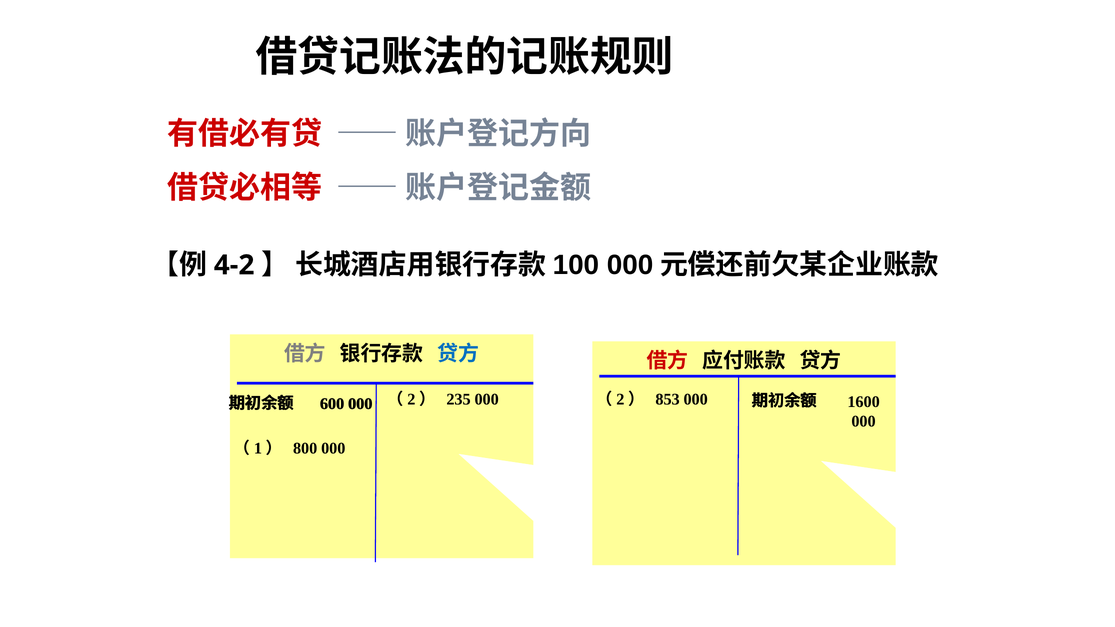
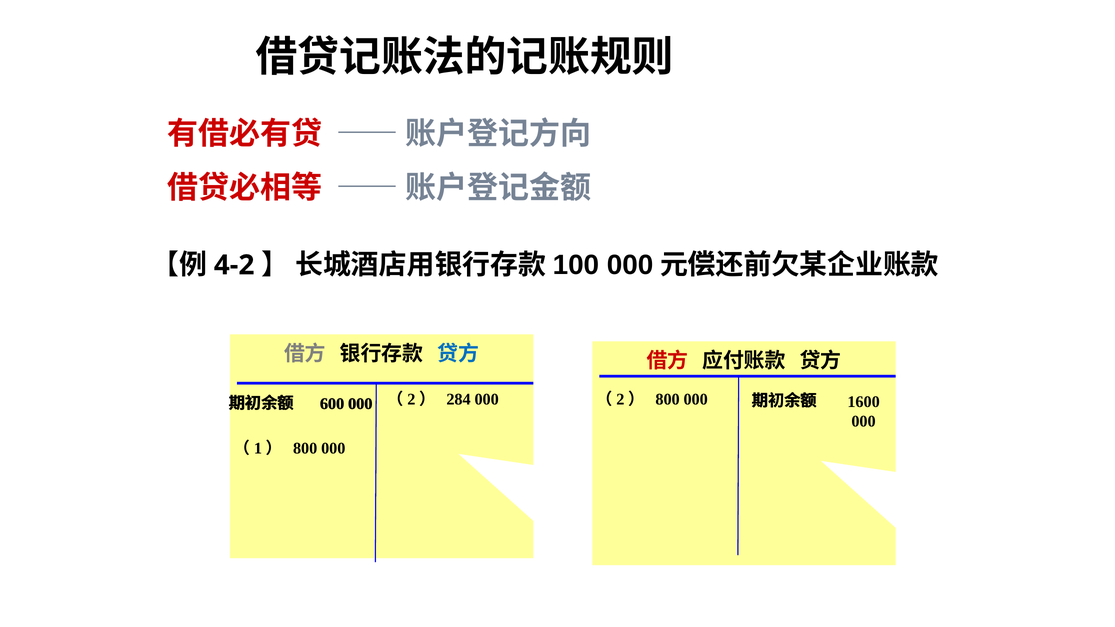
235: 235 -> 284
（2） 853: 853 -> 800
